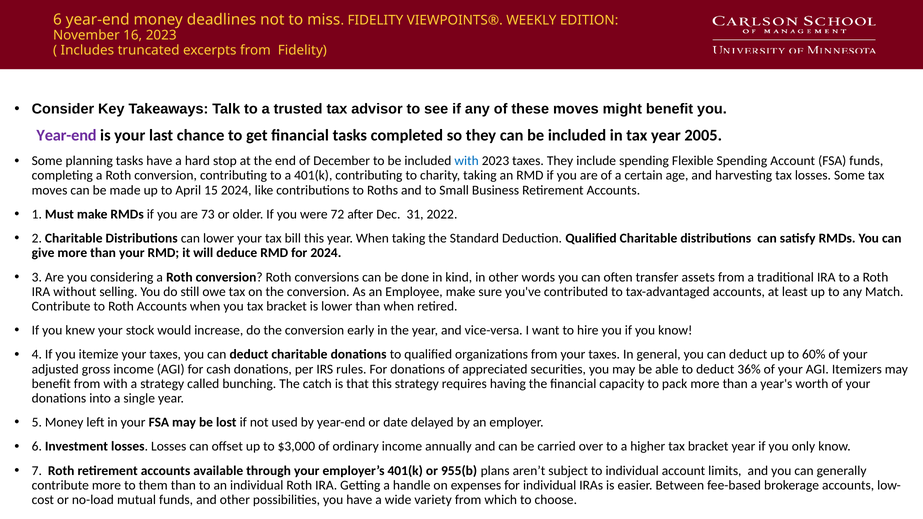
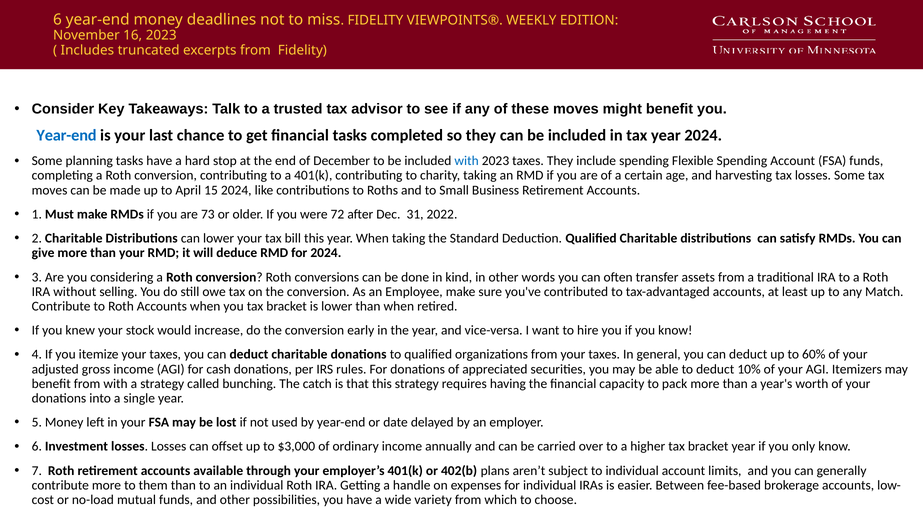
Year-end at (67, 135) colour: purple -> blue
year 2005: 2005 -> 2024
36%: 36% -> 10%
955(b: 955(b -> 402(b
